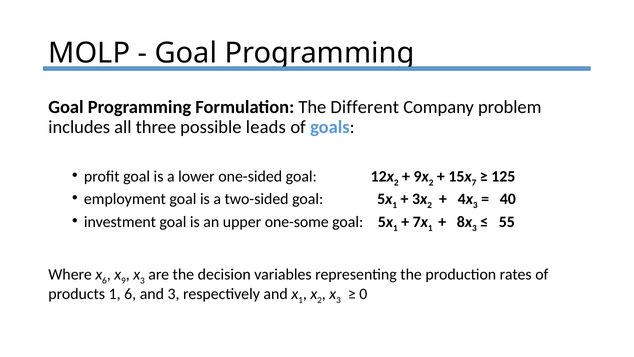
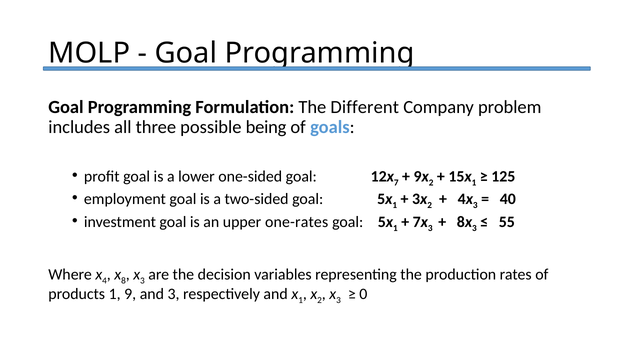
leads: leads -> being
2 at (396, 182): 2 -> 7
7 at (474, 182): 7 -> 1
one-some: one-some -> one-rates
1 at (430, 228): 1 -> 3
6 at (105, 280): 6 -> 4
9: 9 -> 8
1 6: 6 -> 9
